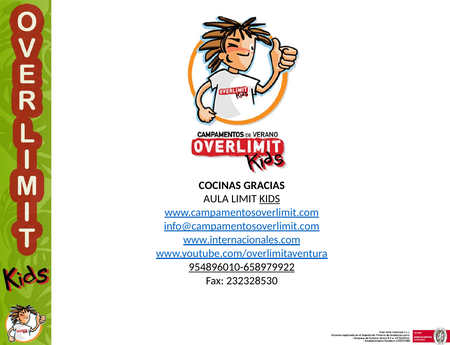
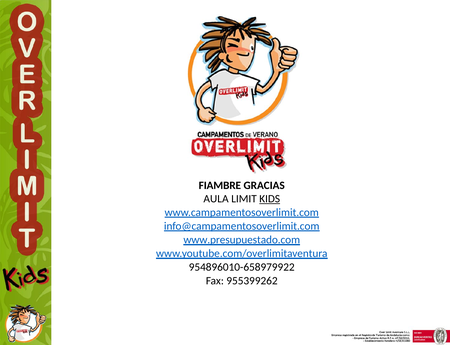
COCINAS: COCINAS -> FIAMBRE
www.internacionales.com: www.internacionales.com -> www.presupuestado.com
954896010-658979922 underline: present -> none
232328530: 232328530 -> 955399262
